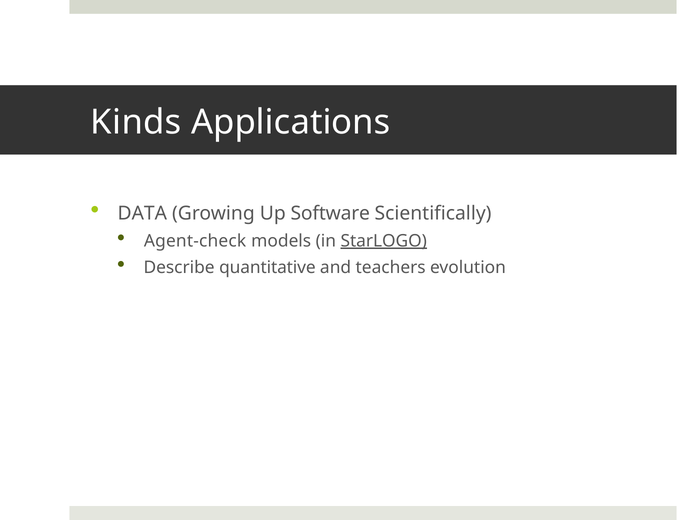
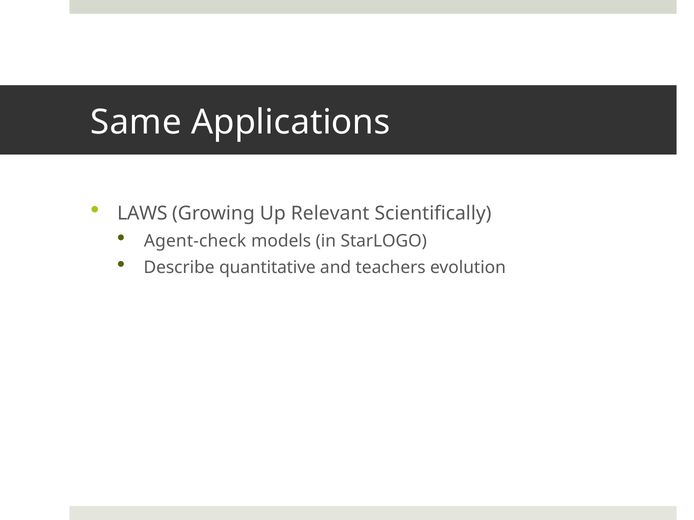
Kinds: Kinds -> Same
DATA: DATA -> LAWS
Software: Software -> Relevant
StarLOGO underline: present -> none
